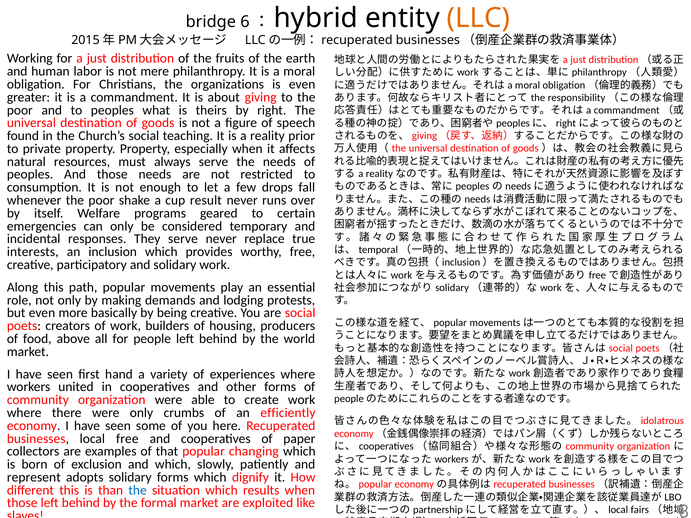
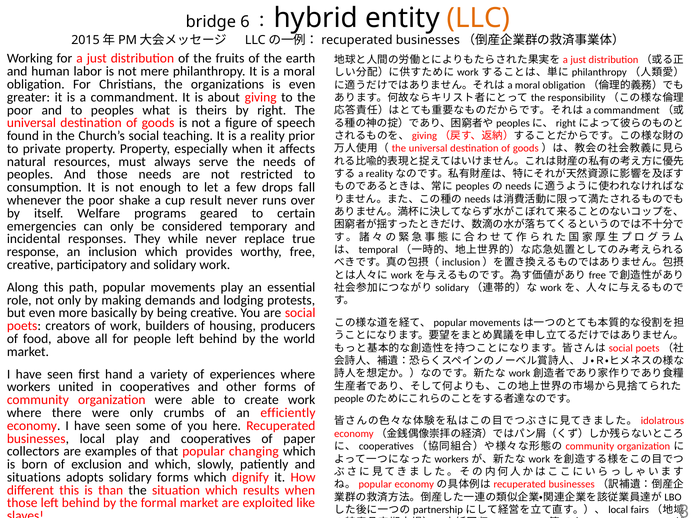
They serve: serve -> while
interests: interests -> response
local free: free -> play
represent: represent -> situations
the at (138, 490) colour: blue -> black
